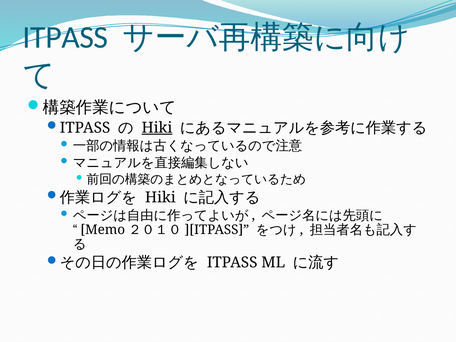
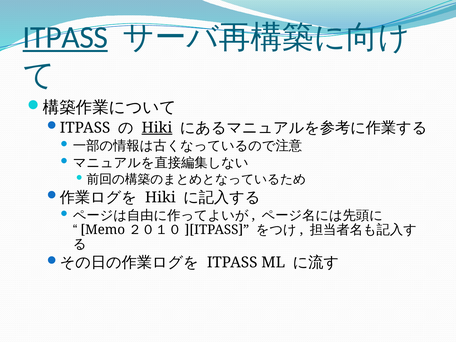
ITPASS at (65, 37) underline: none -> present
